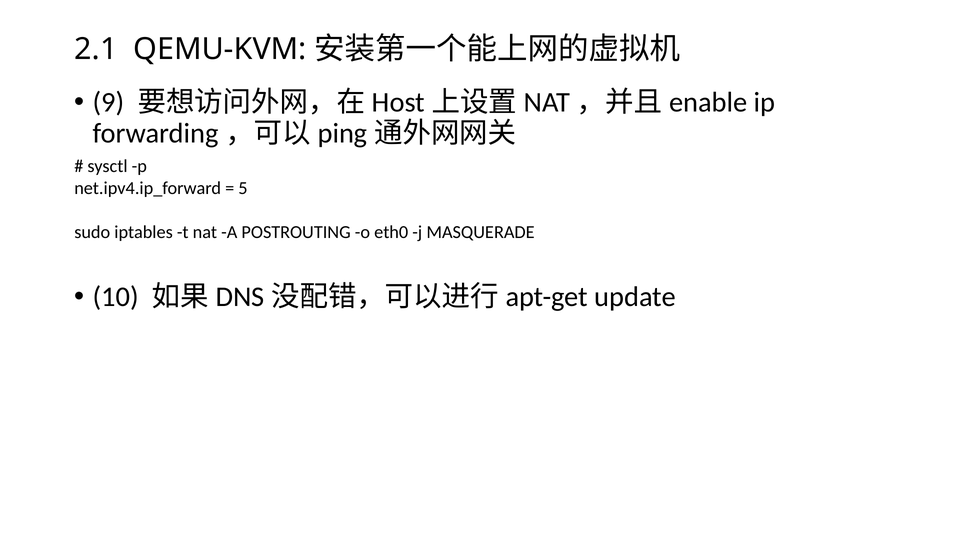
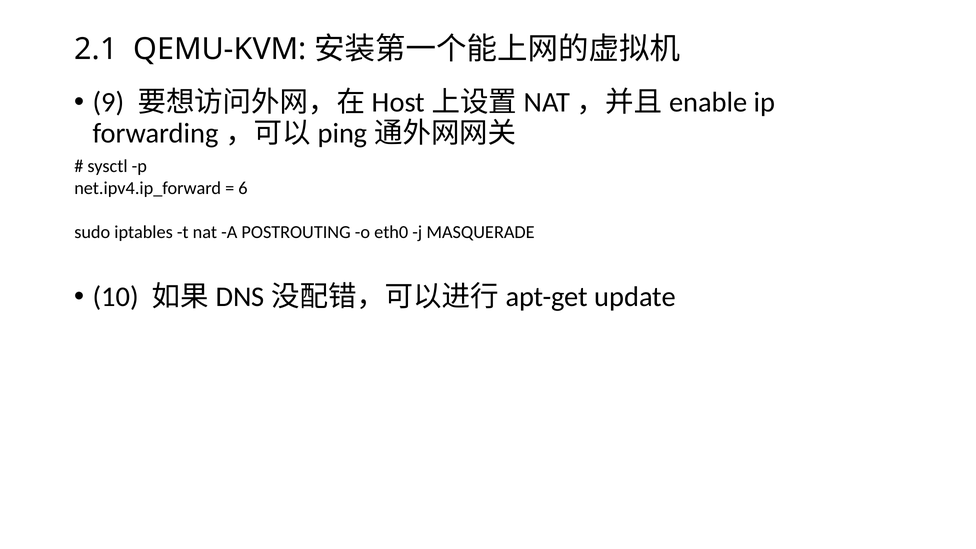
5: 5 -> 6
